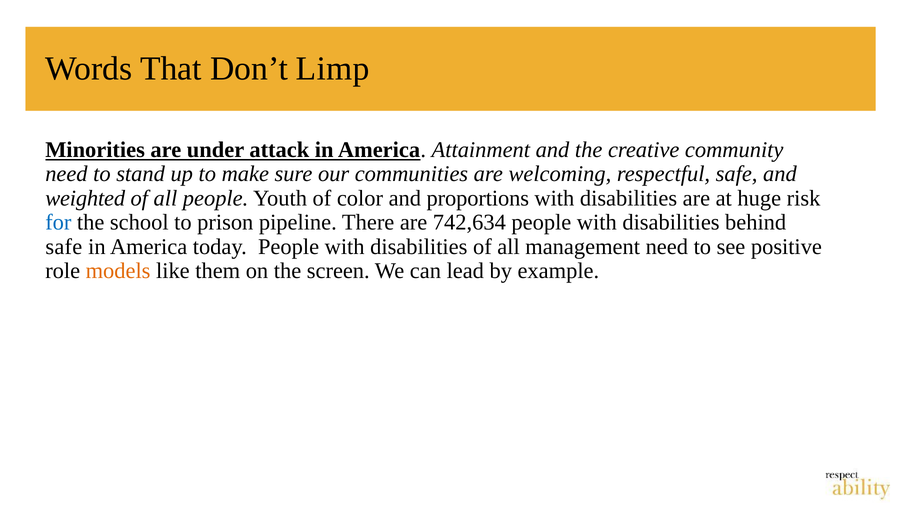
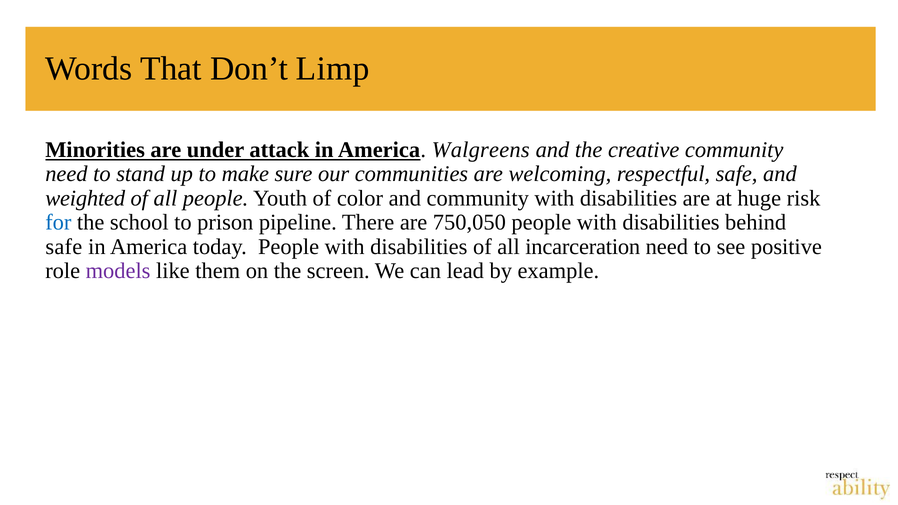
Attainment: Attainment -> Walgreens
and proportions: proportions -> community
742,634: 742,634 -> 750,050
management: management -> incarceration
models colour: orange -> purple
